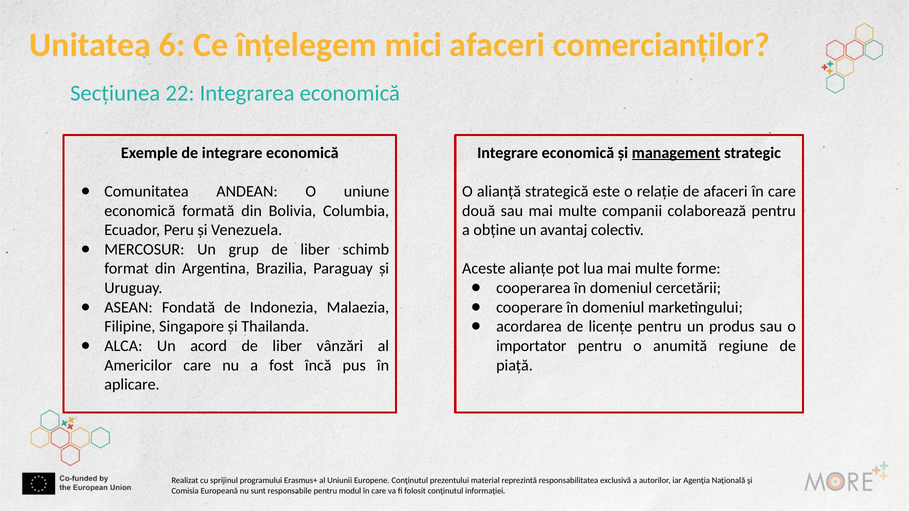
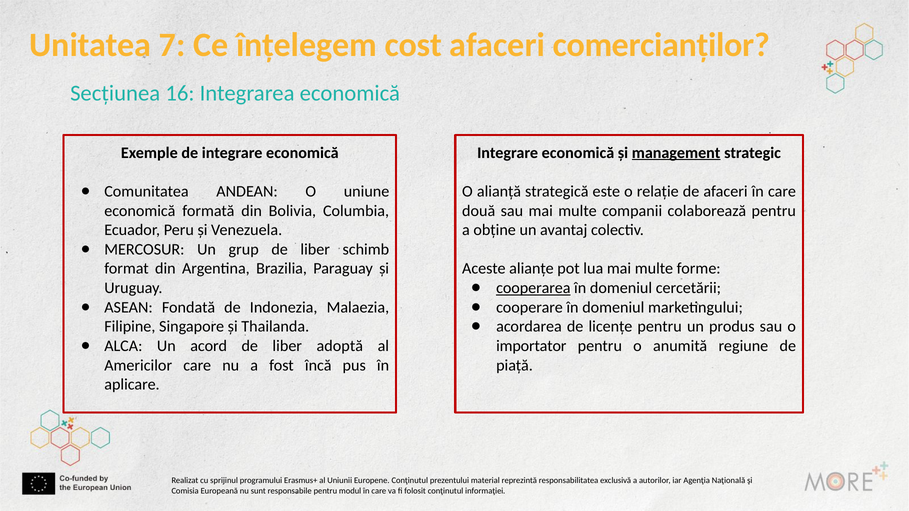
6: 6 -> 7
mici: mici -> cost
22: 22 -> 16
cooperarea underline: none -> present
vânzări: vânzări -> adoptă
